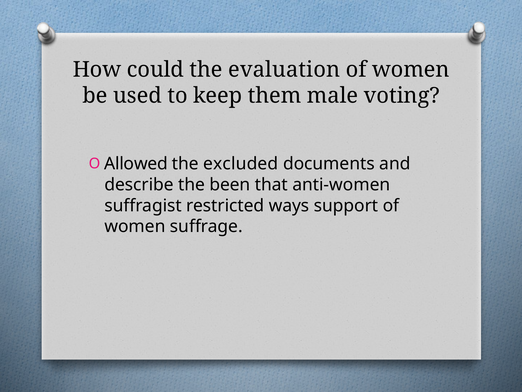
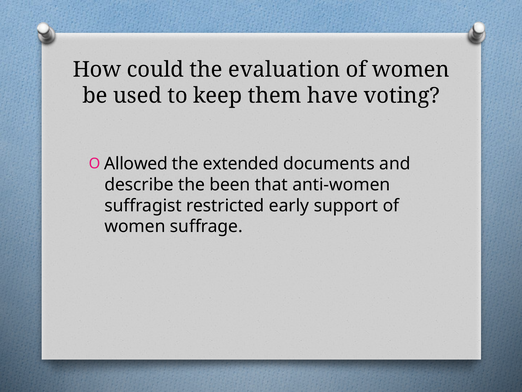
male: male -> have
excluded: excluded -> extended
ways: ways -> early
